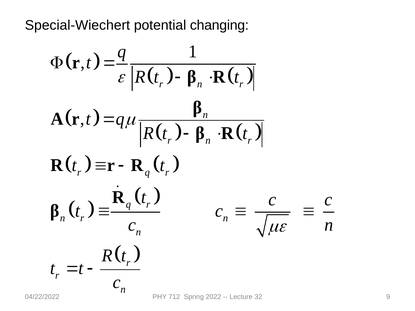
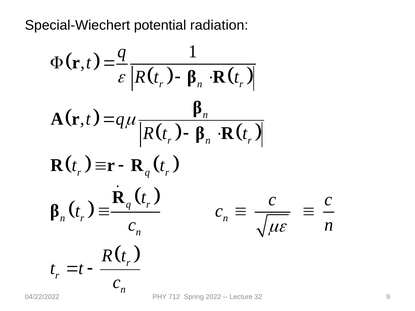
changing: changing -> radiation
